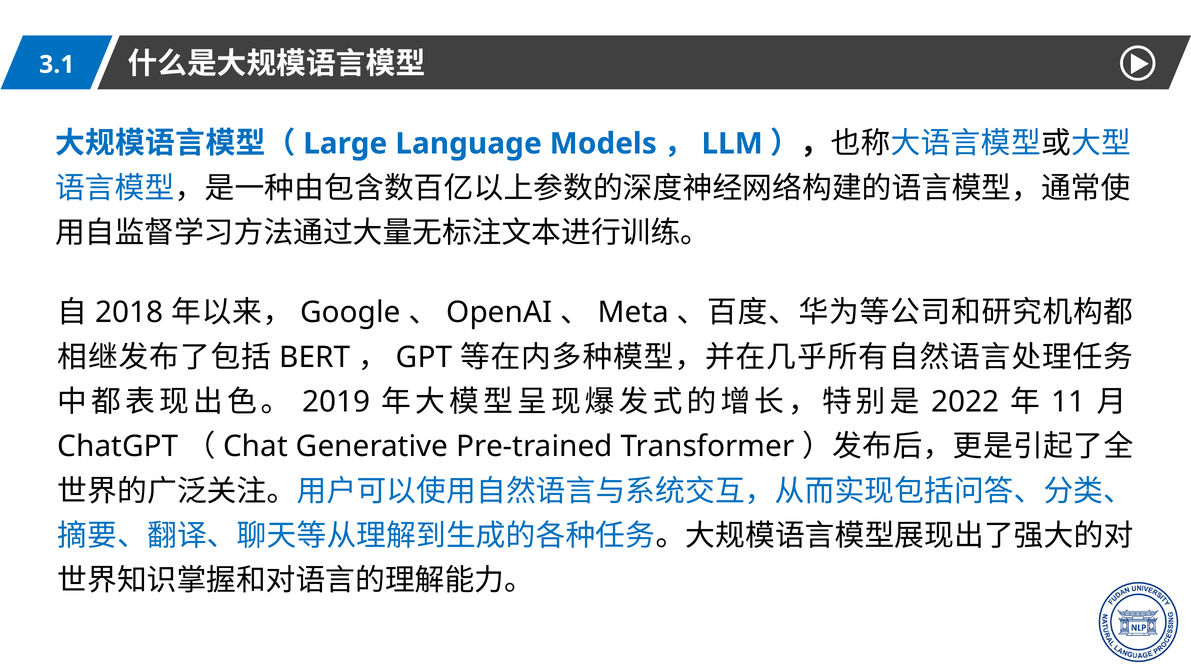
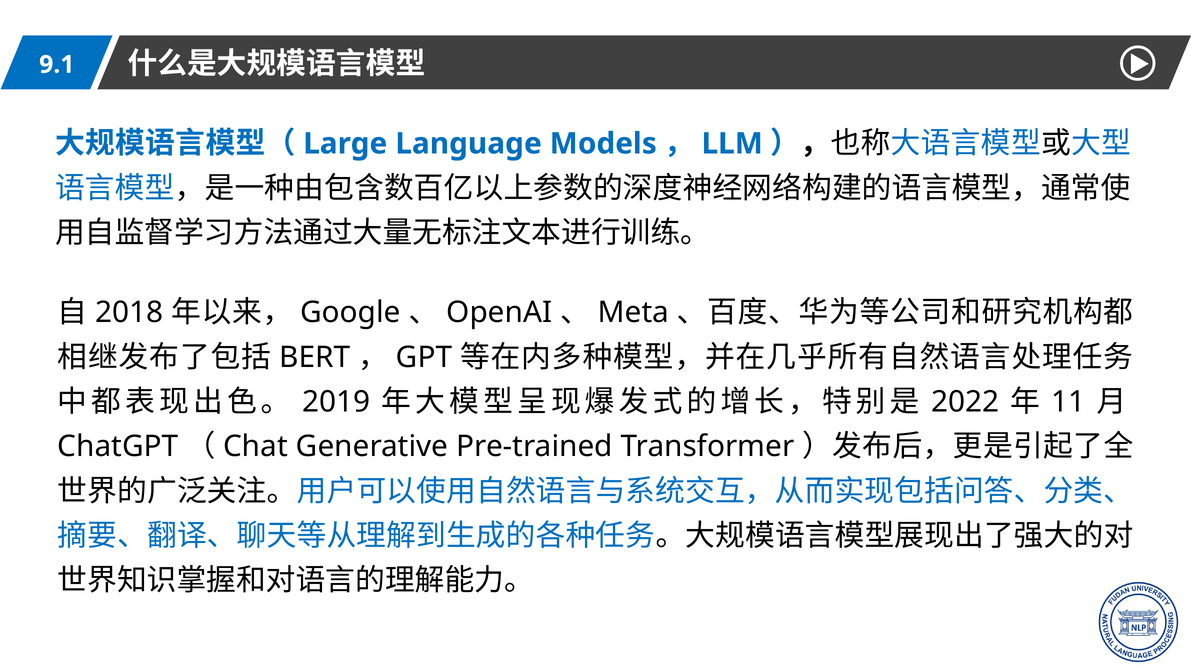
3.1: 3.1 -> 9.1
